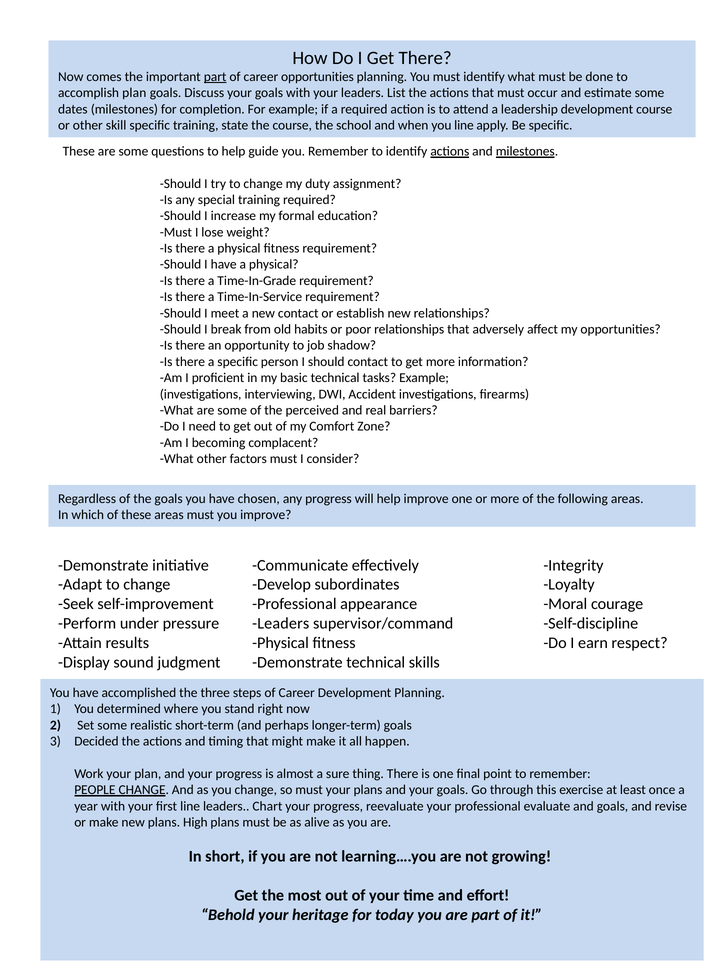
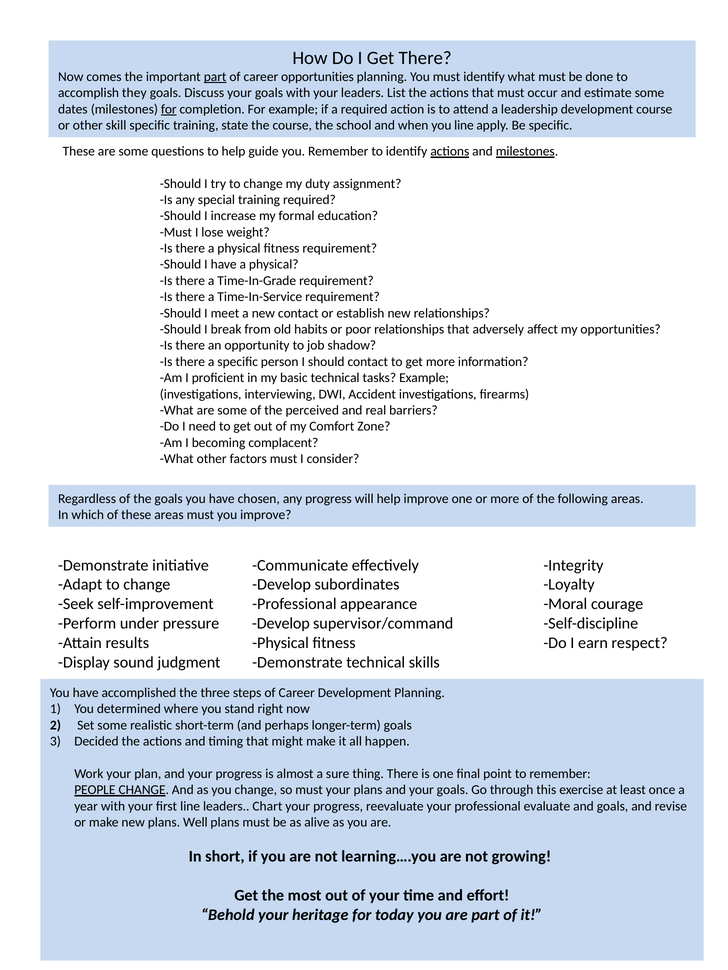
accomplish plan: plan -> they
for at (169, 109) underline: none -> present
pressure Leaders: Leaders -> Develop
High: High -> Well
